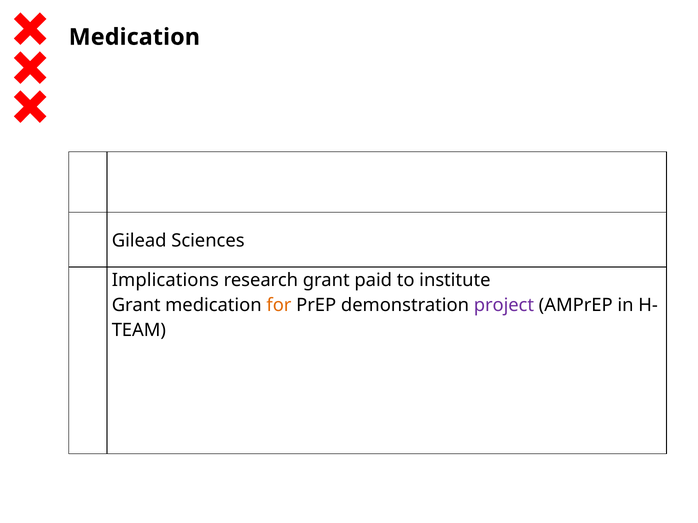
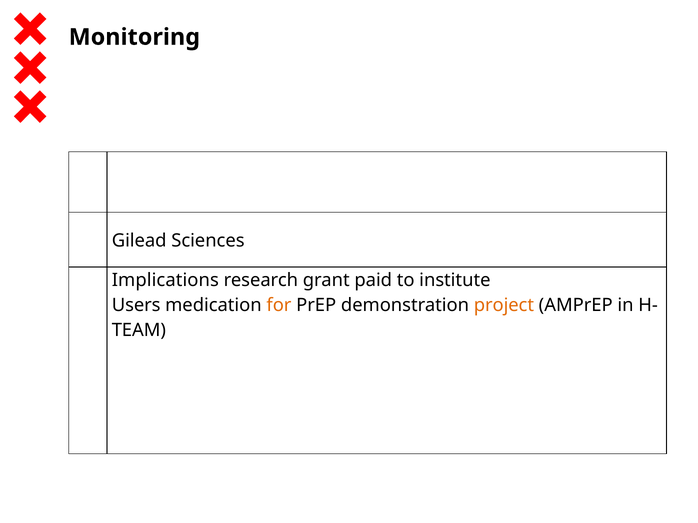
Medication at (134, 37): Medication -> Monitoring
Grant at (136, 306): Grant -> Users
project colour: purple -> orange
